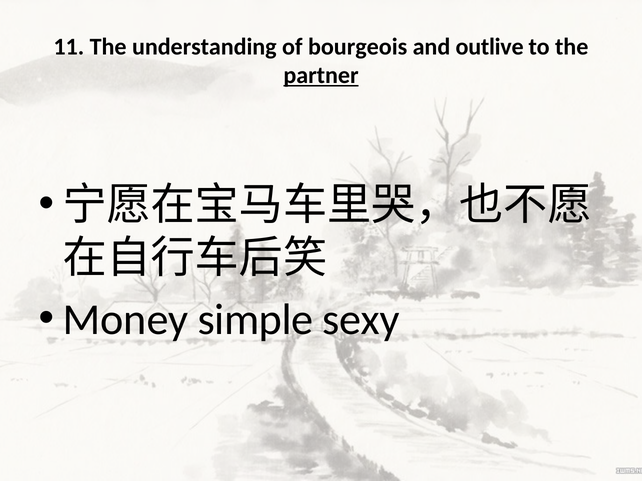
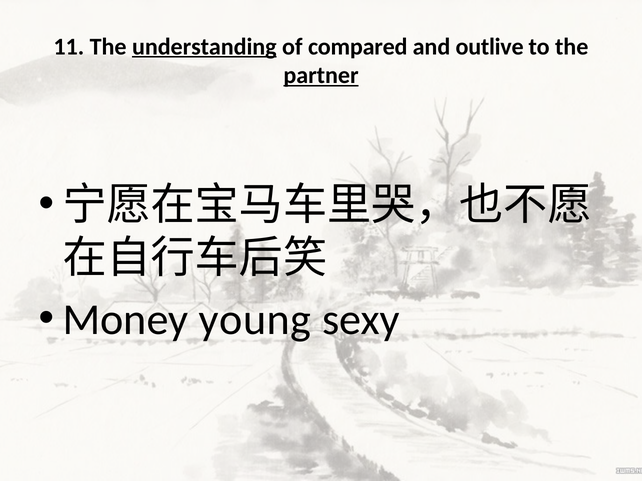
understanding underline: none -> present
bourgeois: bourgeois -> compared
simple: simple -> young
